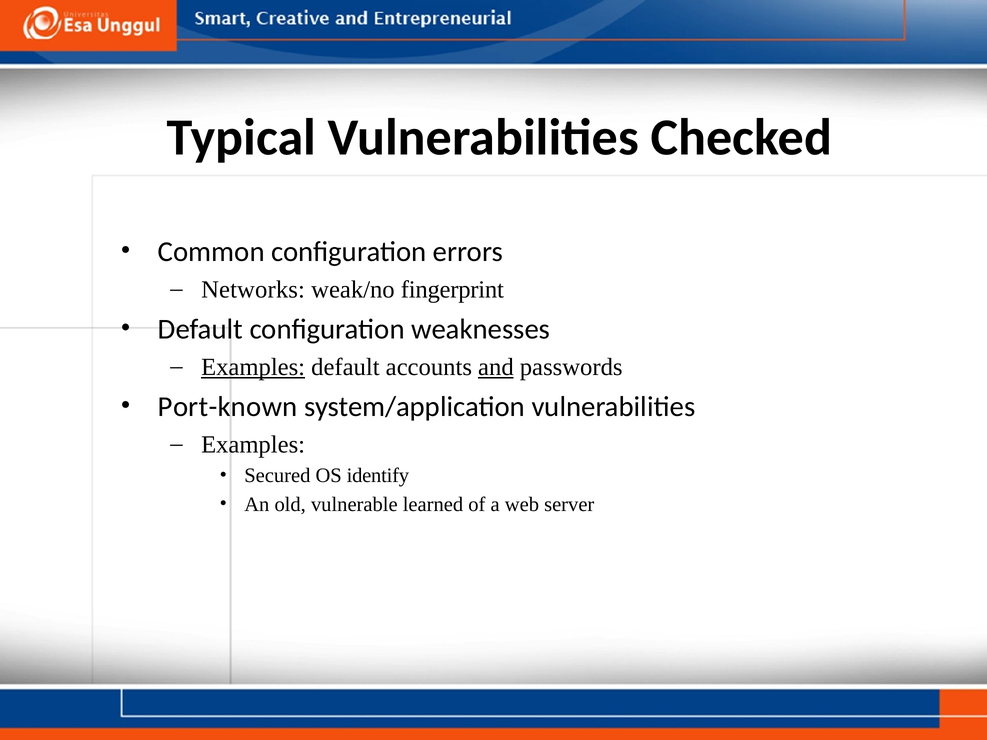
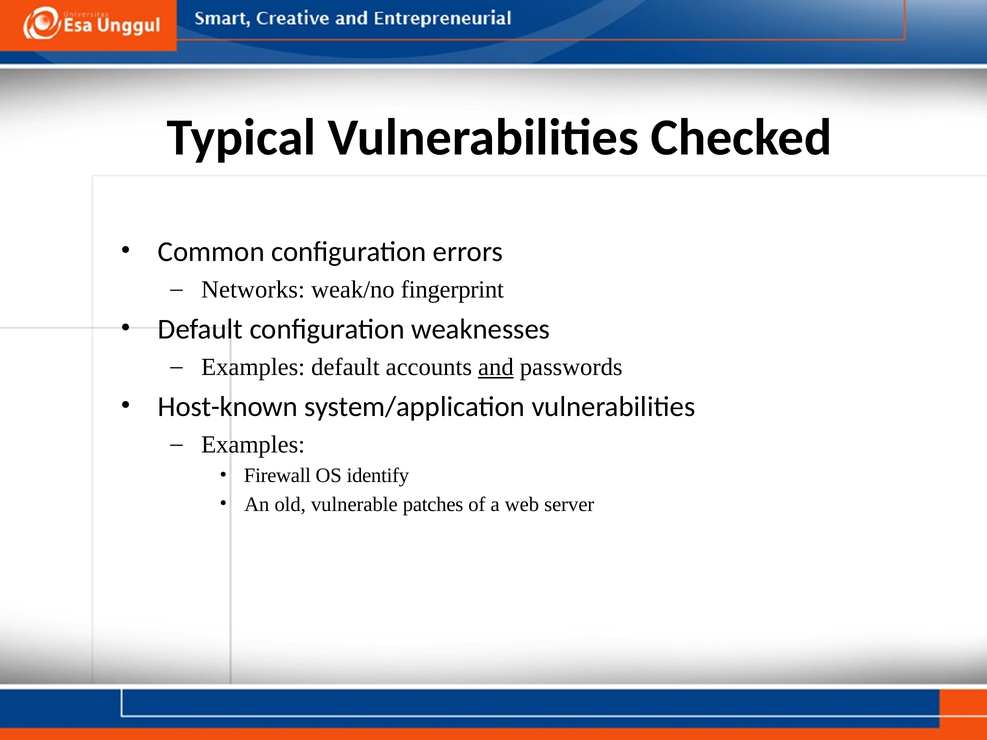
Examples at (253, 367) underline: present -> none
Port-known: Port-known -> Host-known
Secured: Secured -> Firewall
learned: learned -> patches
